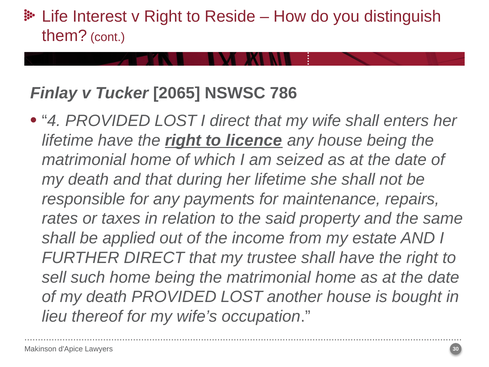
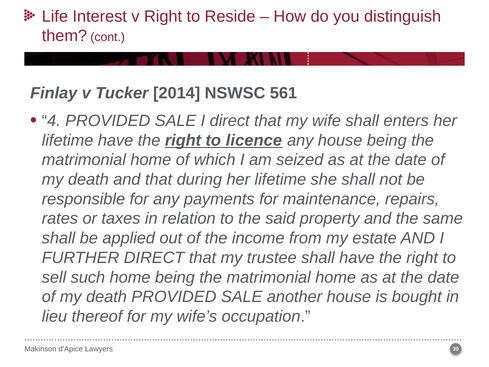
2065: 2065 -> 2014
786: 786 -> 561
4 PROVIDED LOST: LOST -> SALE
death PROVIDED LOST: LOST -> SALE
